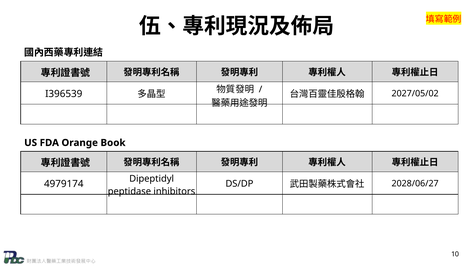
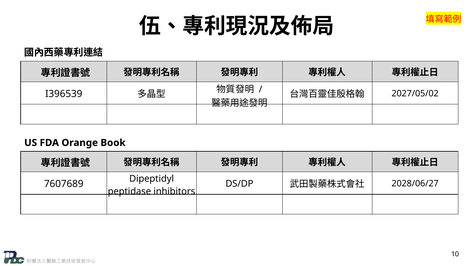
4979174: 4979174 -> 7607689
